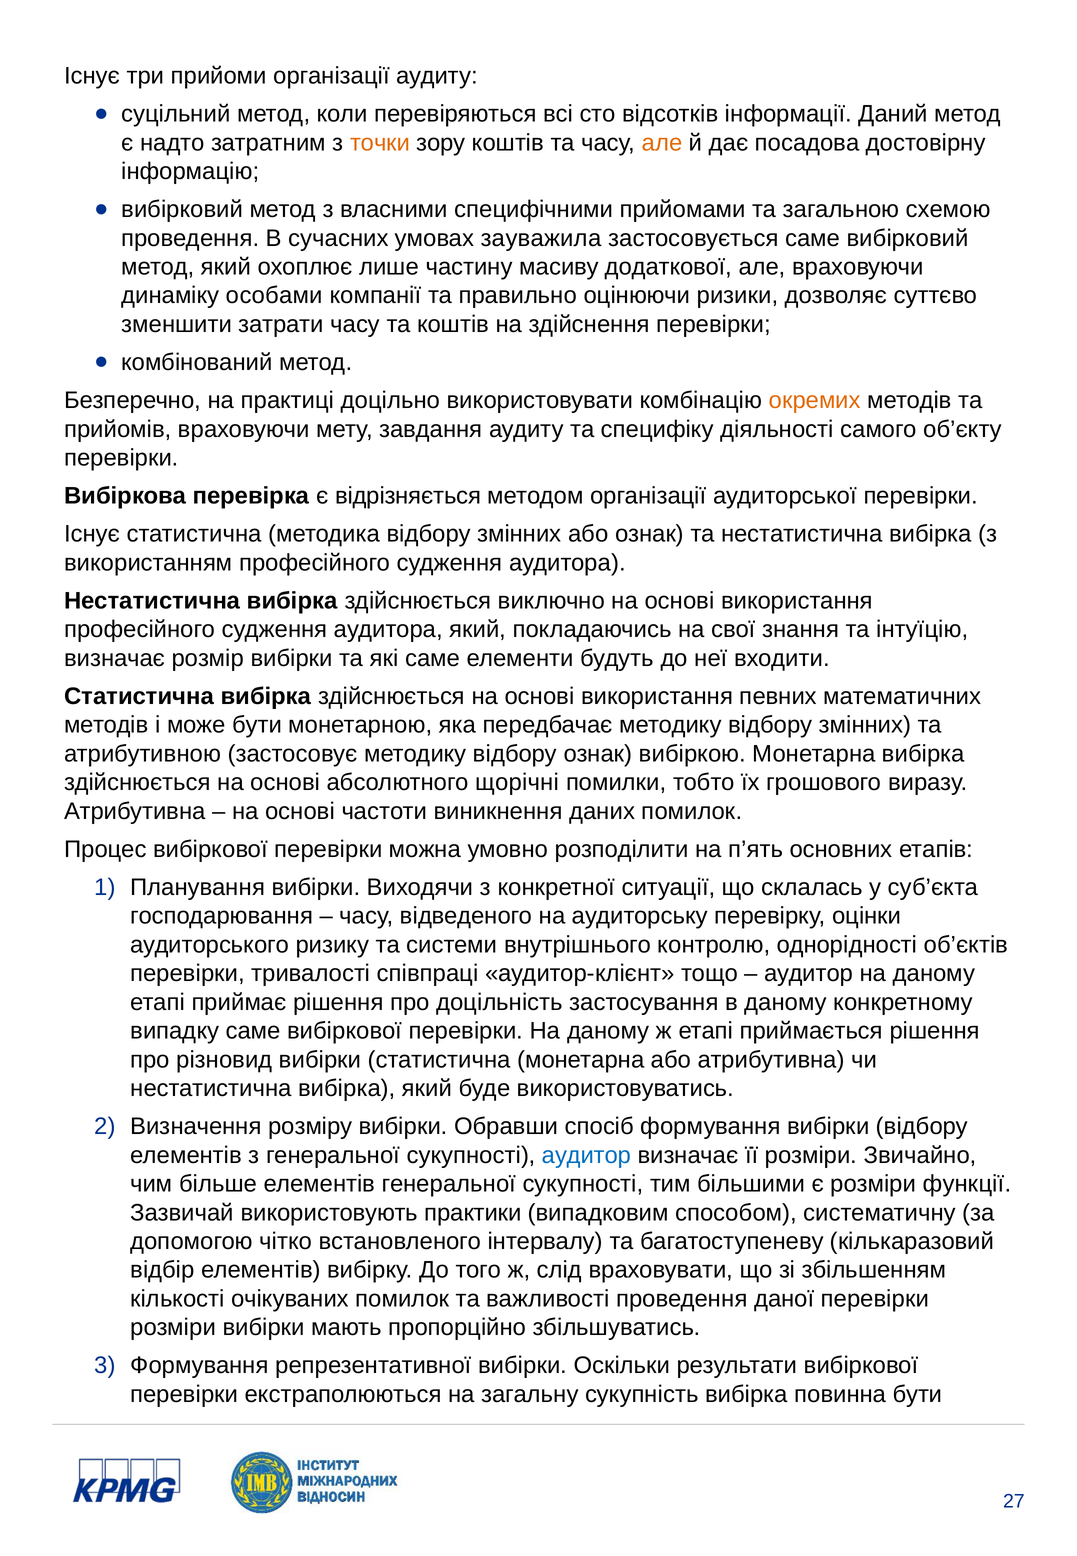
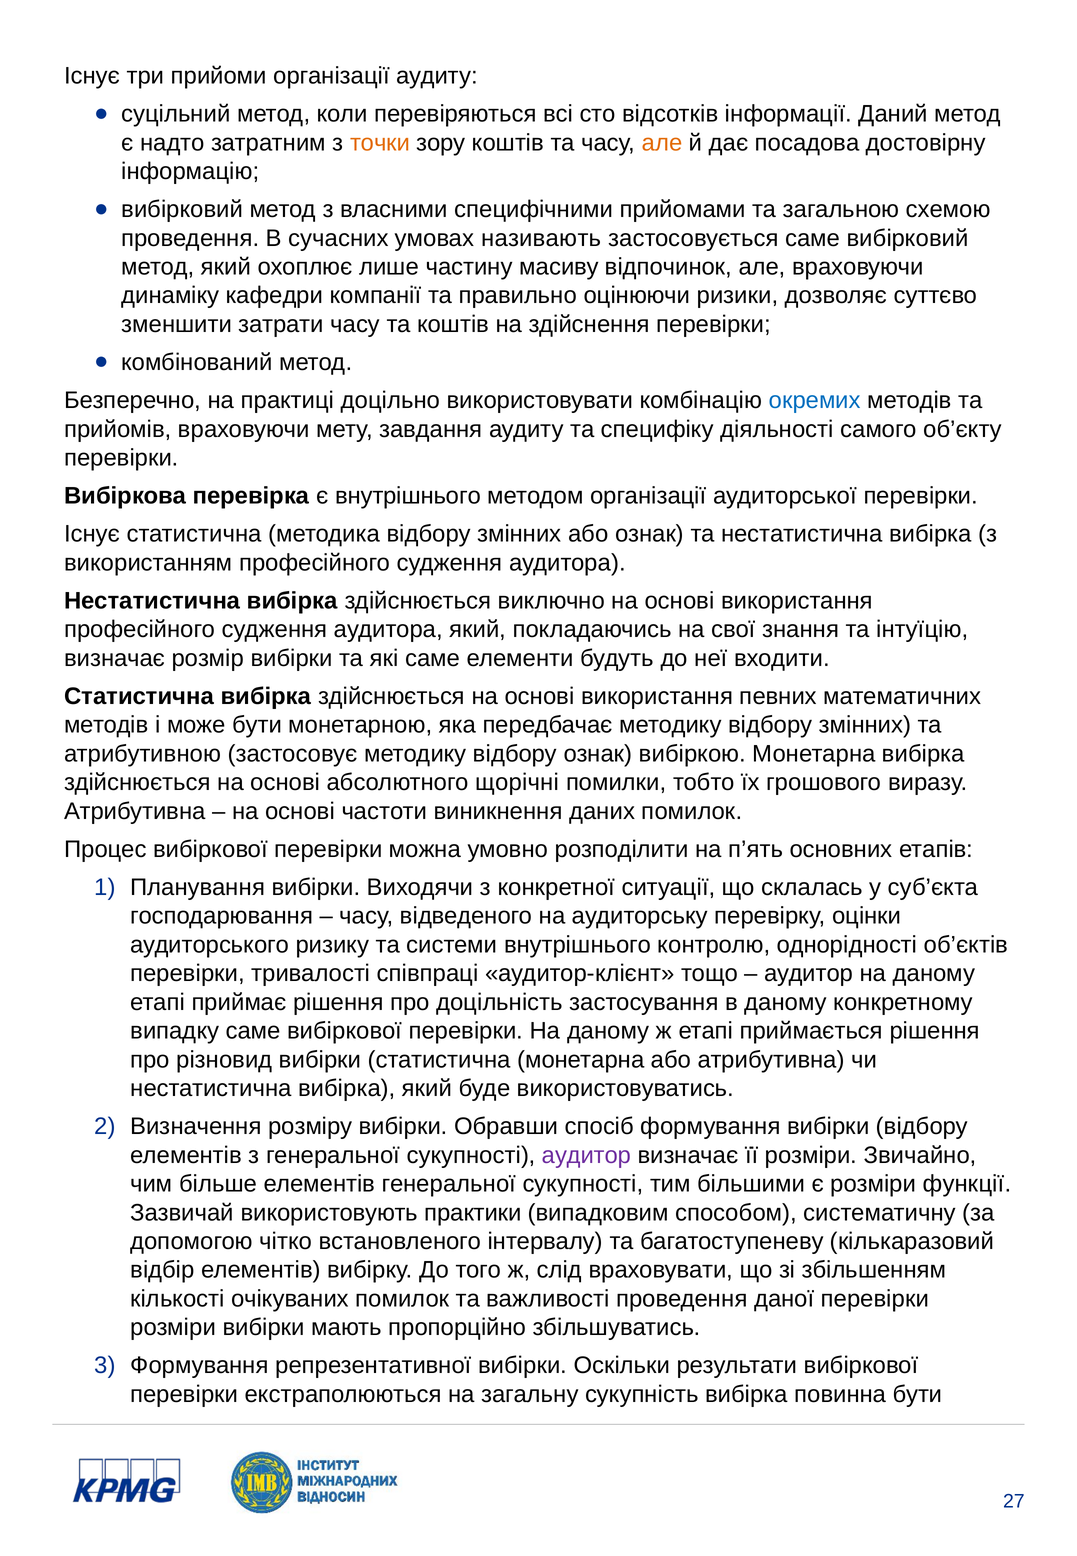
зауважила: зауважила -> називають
додаткової: додаткової -> відпочинок
особами: особами -> кафедри
окремих colour: orange -> blue
є відрізняється: відрізняється -> внутрішнього
аудитор at (586, 1155) colour: blue -> purple
